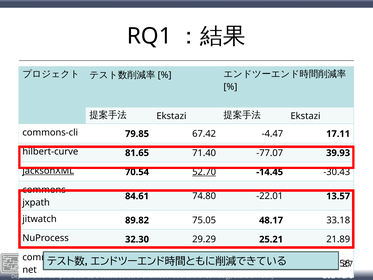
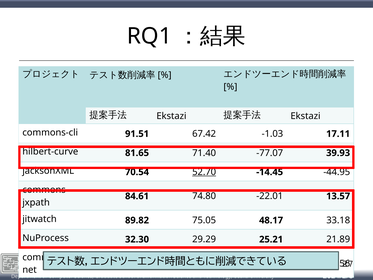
79.85: 79.85 -> 91.51
-4.47: -4.47 -> -1.03
jacksonXML underline: present -> none
-30.43: -30.43 -> -44.95
